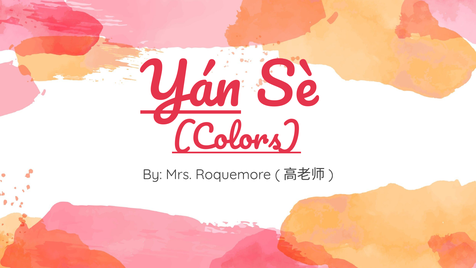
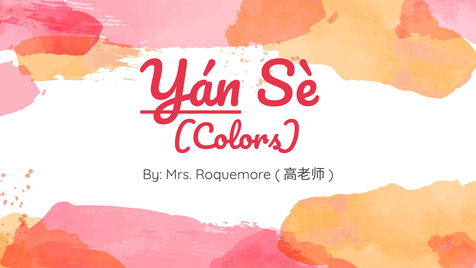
Colors underline: present -> none
